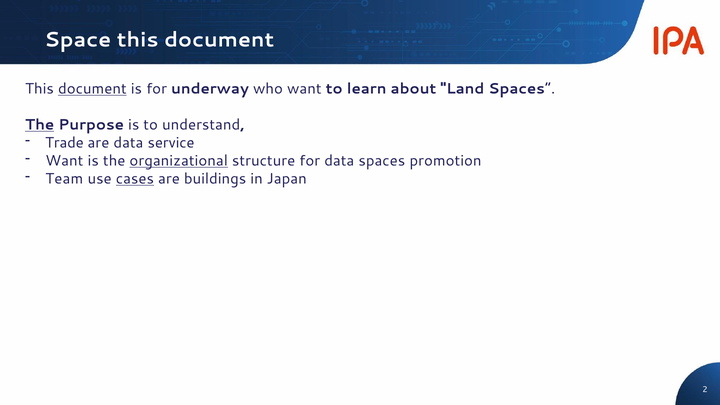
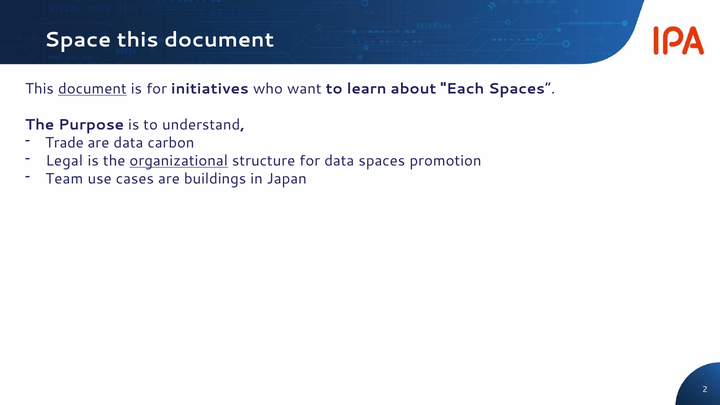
underway: underway -> initiatives
Land: Land -> Each
The at (40, 125) underline: present -> none
service: service -> carbon
Want at (64, 161): Want -> Legal
cases underline: present -> none
